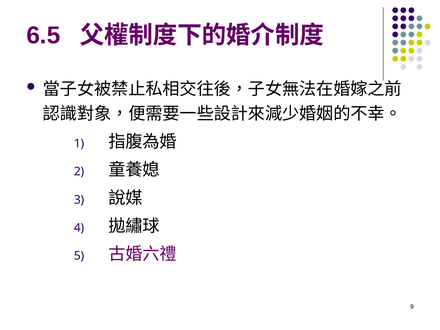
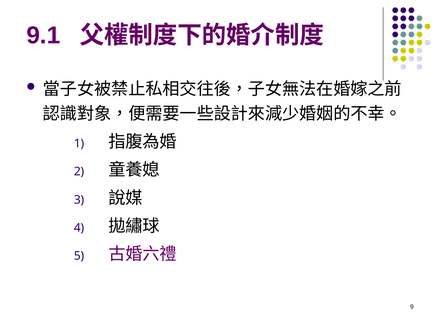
6.5: 6.5 -> 9.1
